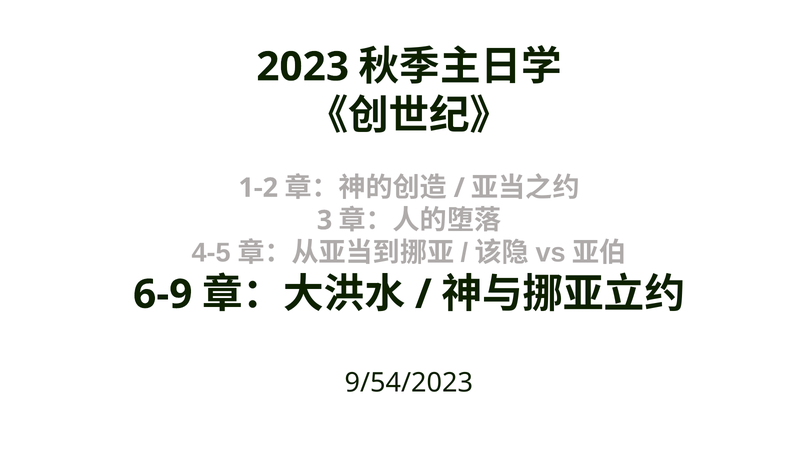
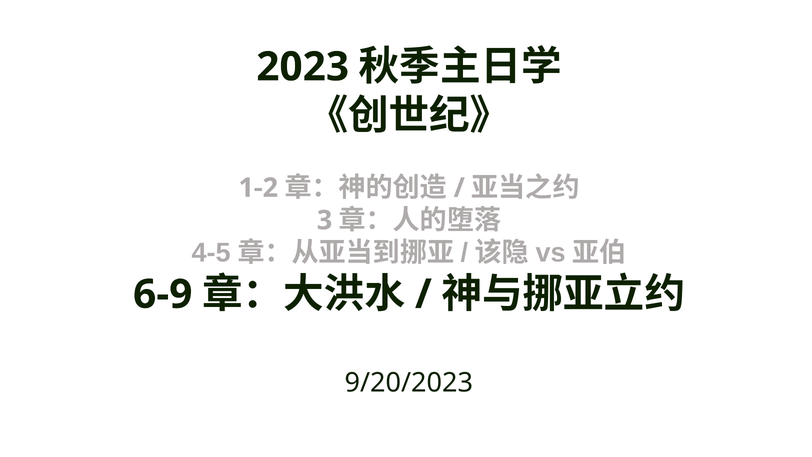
9/54/2023: 9/54/2023 -> 9/20/2023
